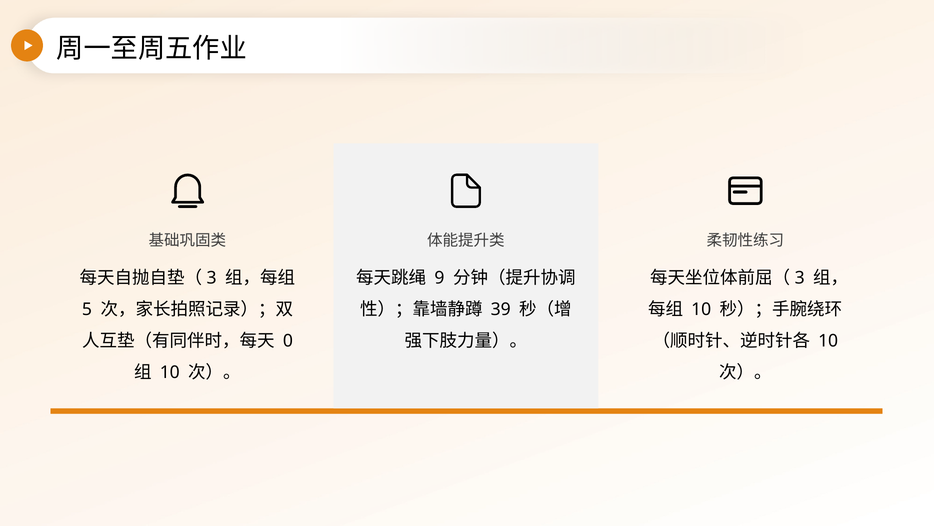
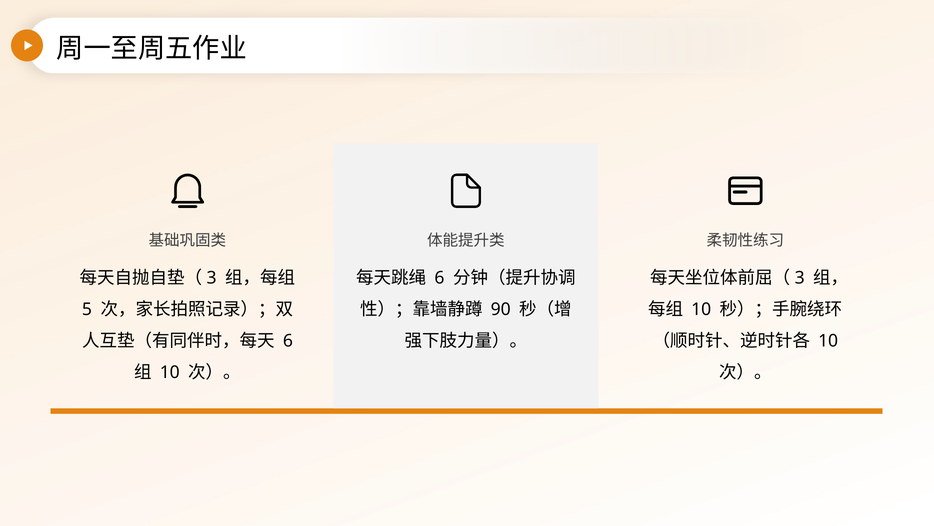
9 at (439, 277): 9 -> 6
39: 39 -> 90
0 at (288, 340): 0 -> 6
